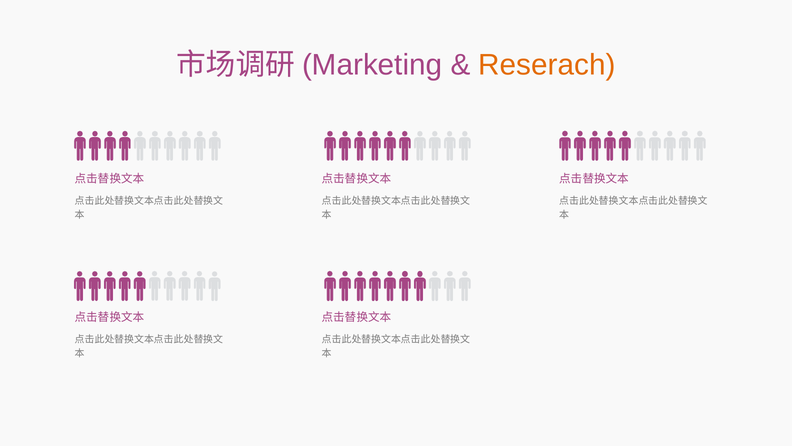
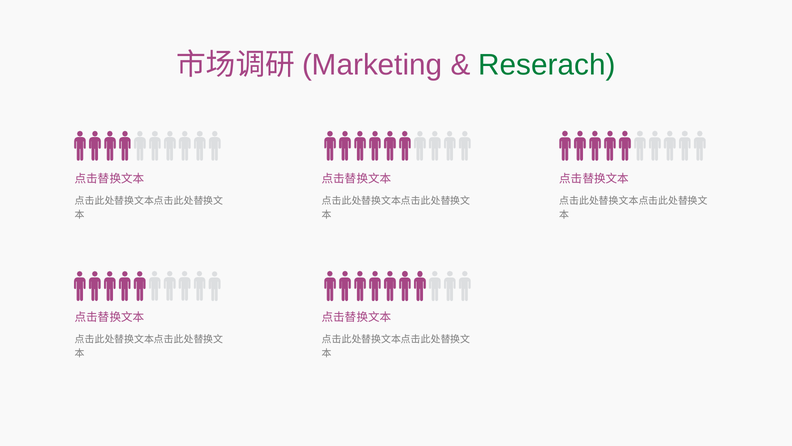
Reserach colour: orange -> green
